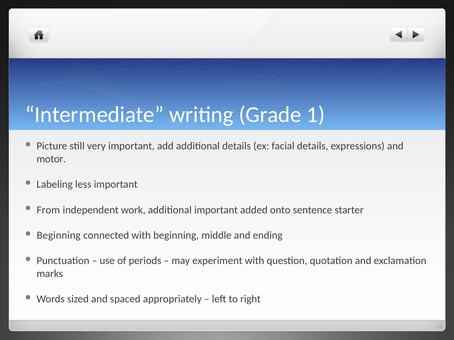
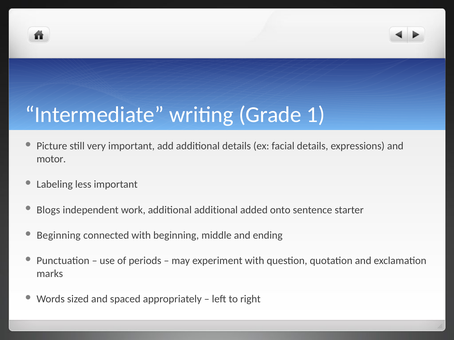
From: From -> Blogs
additional important: important -> additional
